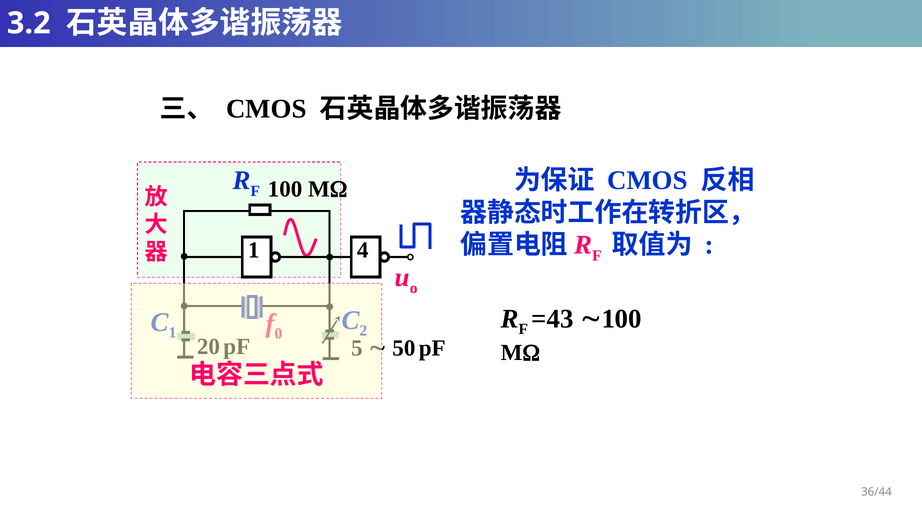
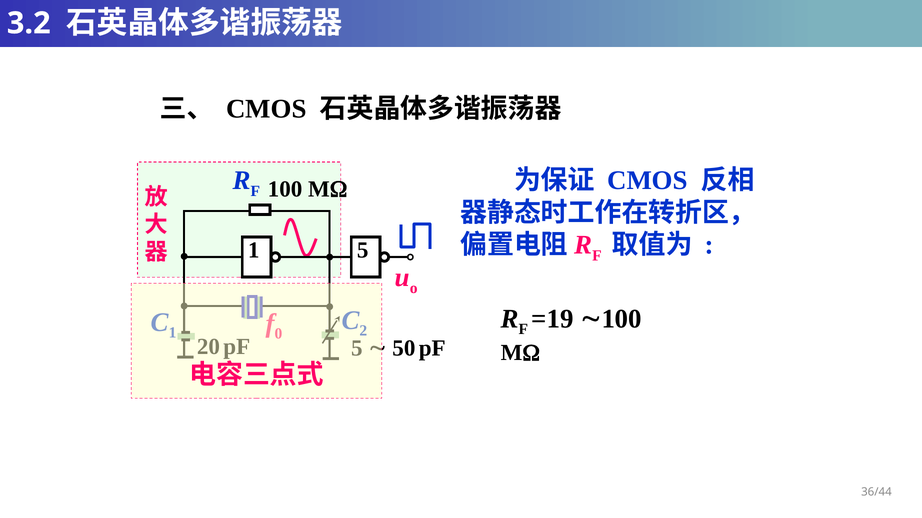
1 4: 4 -> 5
=43: =43 -> =19
